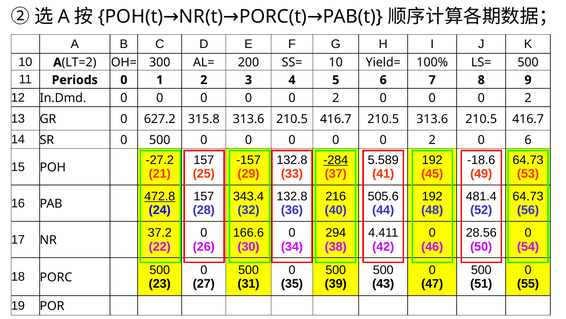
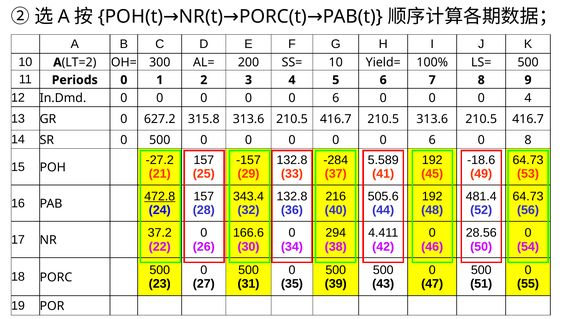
2 at (336, 98): 2 -> 6
2 at (528, 98): 2 -> 4
2 at (432, 140): 2 -> 6
0 6: 6 -> 8
-284 underline: present -> none
